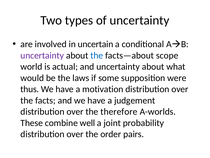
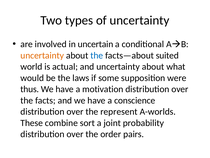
uncertainty at (42, 55) colour: purple -> orange
scope: scope -> suited
judgement: judgement -> conscience
therefore: therefore -> represent
well: well -> sort
